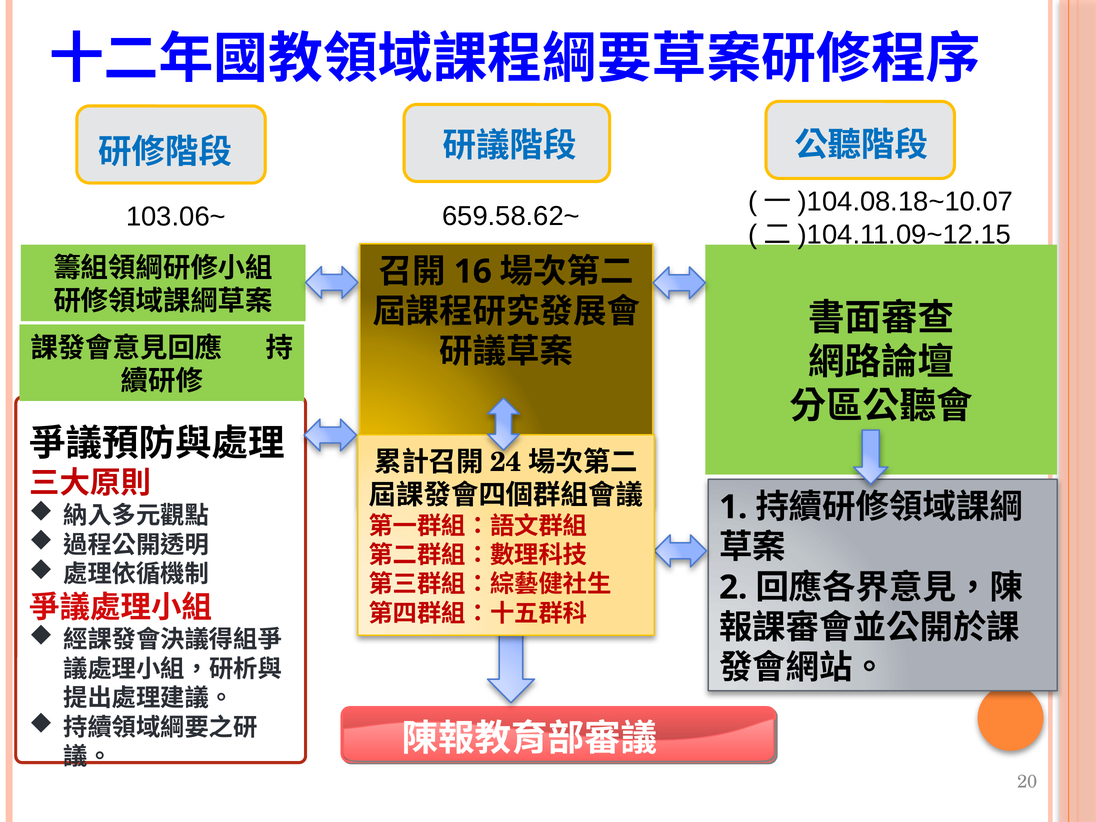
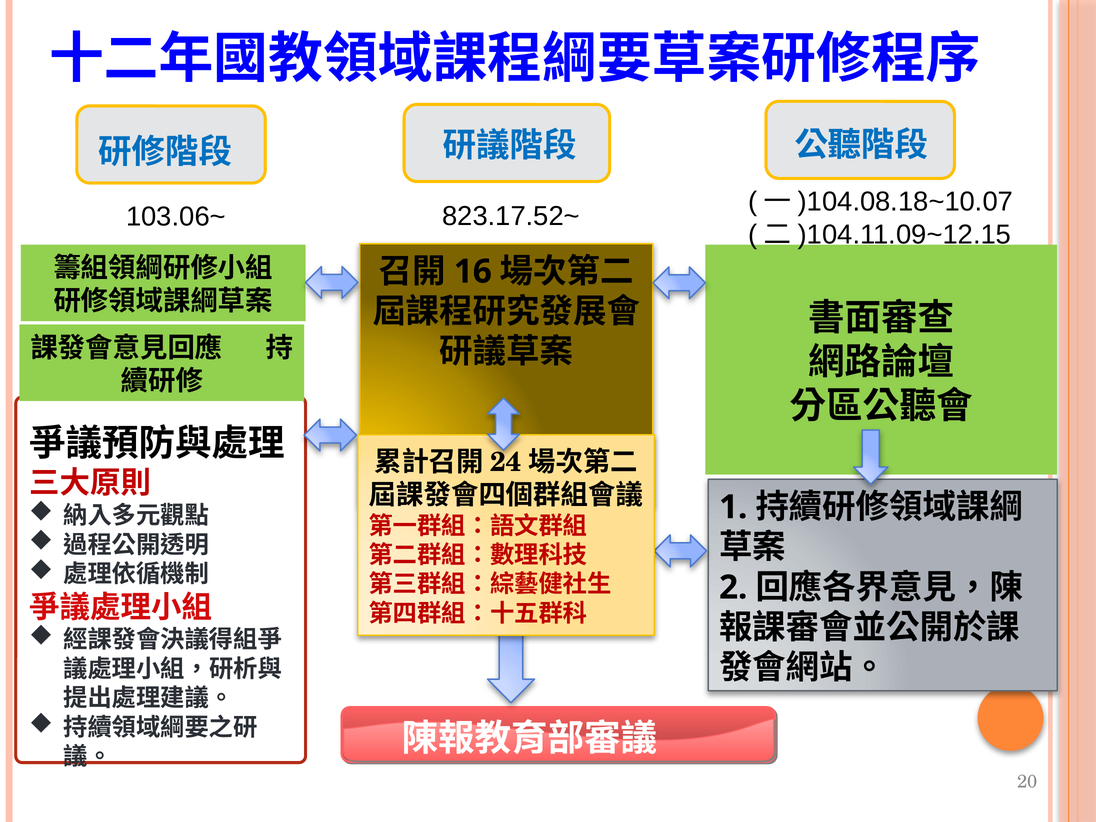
659.58.62~: 659.58.62~ -> 823.17.52~
